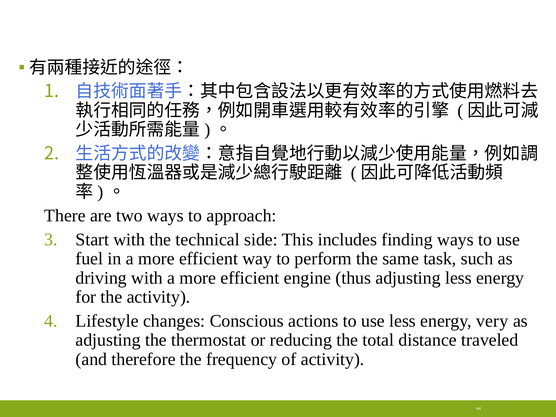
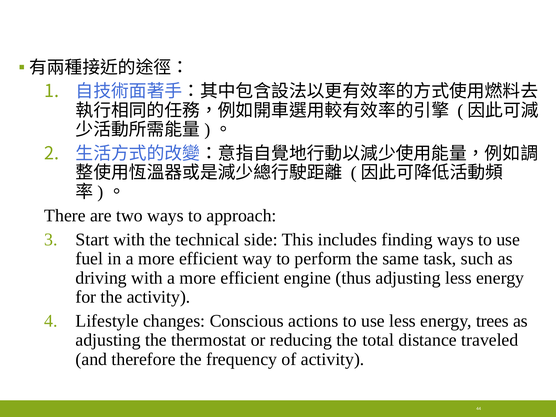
very: very -> trees
